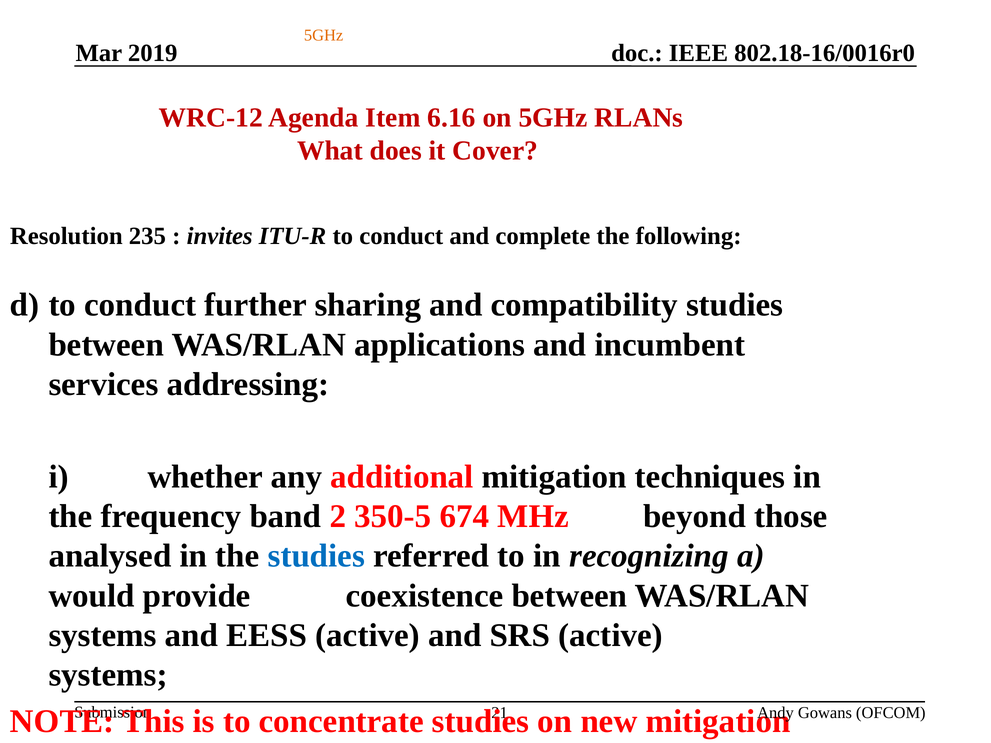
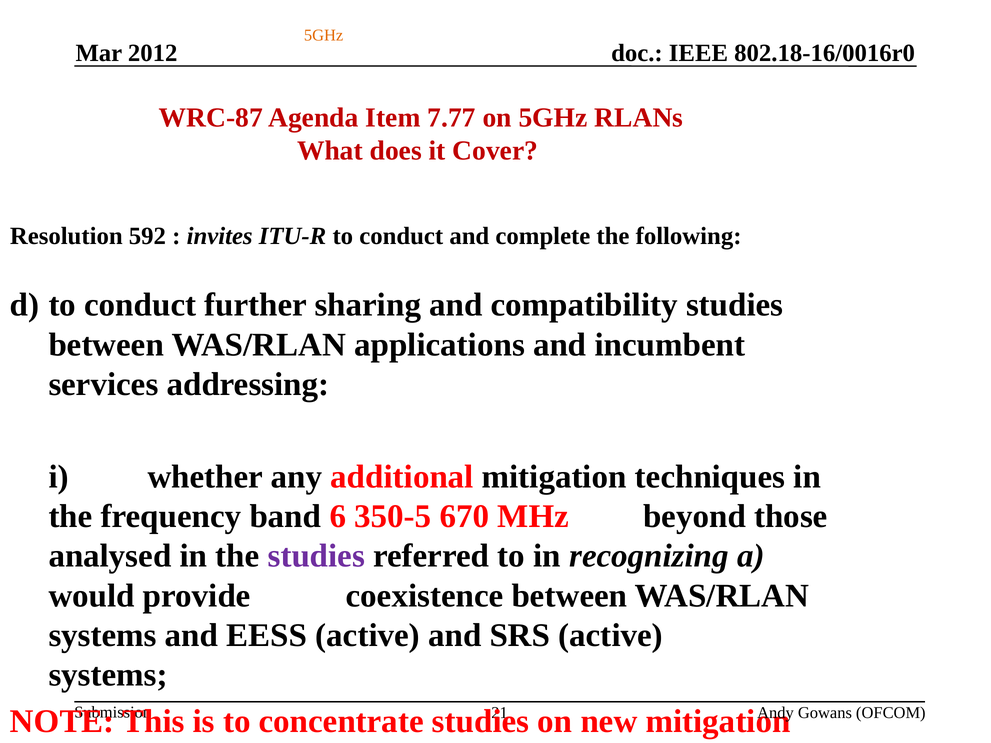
2019: 2019 -> 2012
WRC-12: WRC-12 -> WRC-87
6.16: 6.16 -> 7.77
235: 235 -> 592
2: 2 -> 6
674: 674 -> 670
studies at (316, 556) colour: blue -> purple
